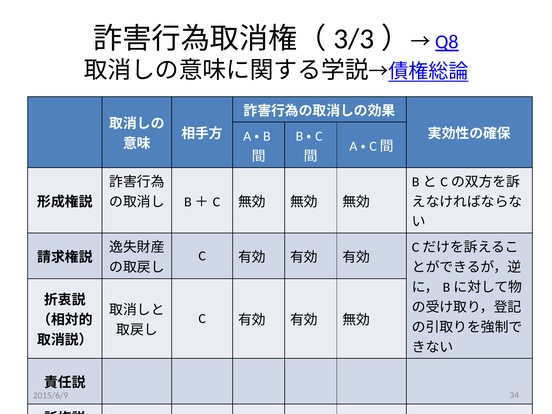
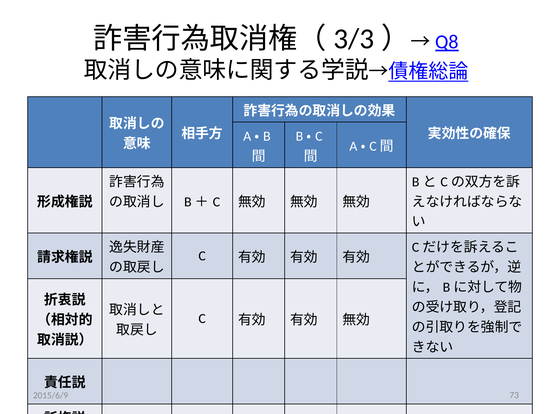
34: 34 -> 73
